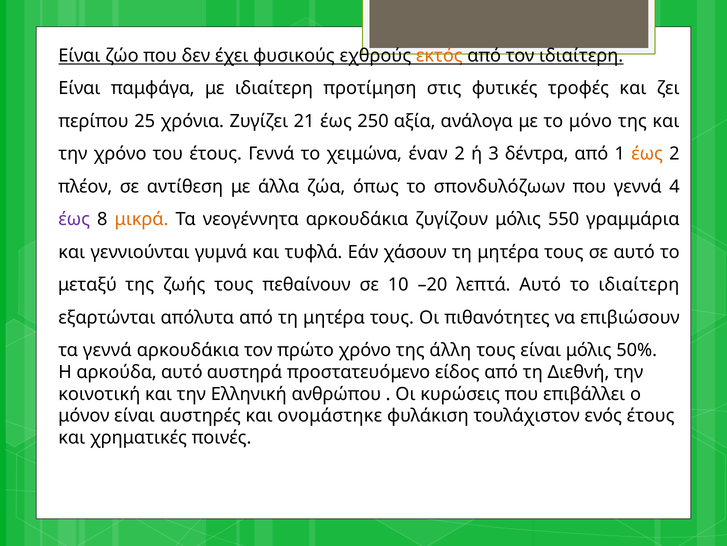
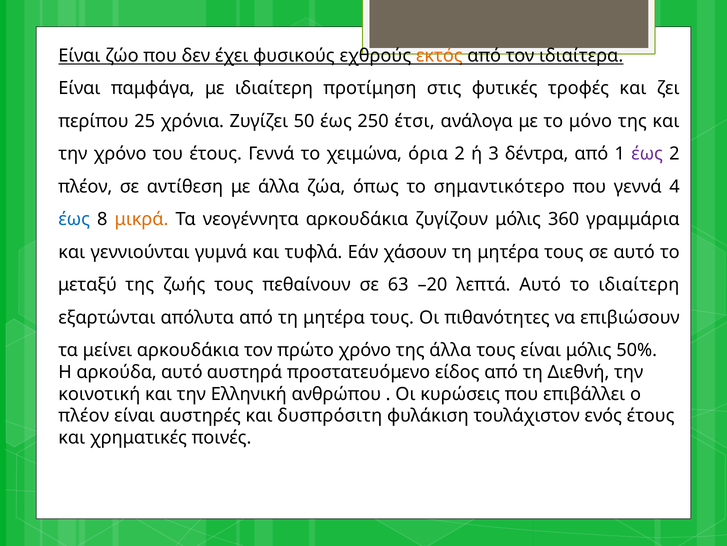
τον ιδιαίτερη: ιδιαίτερη -> ιδιαίτερα
21: 21 -> 50
αξία: αξία -> έτσι
έναν: έναν -> όρια
έως at (647, 154) colour: orange -> purple
σπονδυλόζωων: σπονδυλόζωων -> σημαντικότερο
έως at (74, 219) colour: purple -> blue
550: 550 -> 360
10: 10 -> 63
τα γεννά: γεννά -> μείνει
της άλλη: άλλη -> άλλα
μόνον at (84, 415): μόνον -> πλέον
ονομάστηκε: ονομάστηκε -> δυσπρόσιτη
